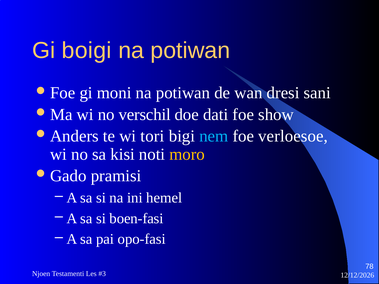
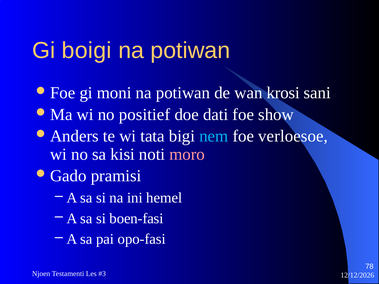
dresi: dresi -> krosi
verschil: verschil -> positief
tori: tori -> tata
moro colour: yellow -> pink
